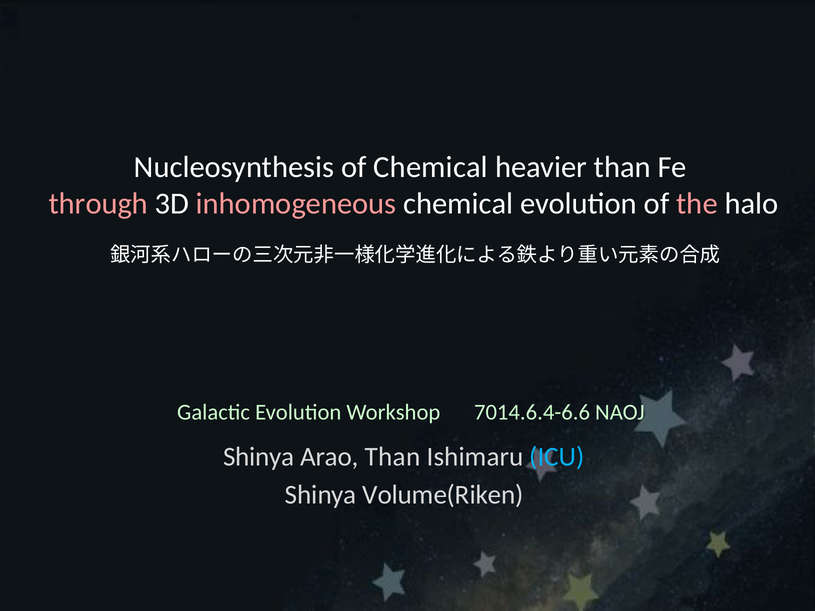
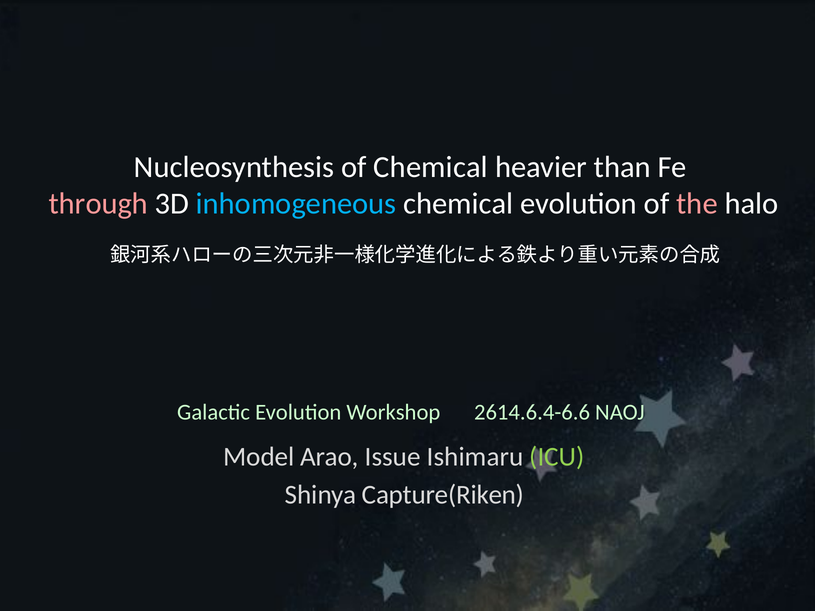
inhomogeneous colour: pink -> light blue
7014.6.4-6.6: 7014.6.4-6.6 -> 2614.6.4-6.6
Shinya at (259, 457): Shinya -> Model
Arao Than: Than -> Issue
ICU colour: light blue -> light green
Volume(Riken: Volume(Riken -> Capture(Riken
